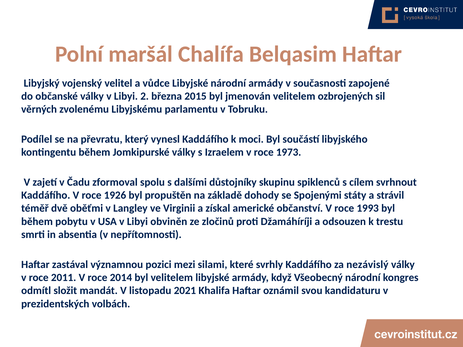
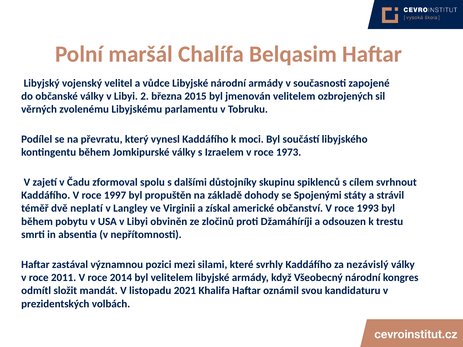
1926: 1926 -> 1997
oběťmi: oběťmi -> neplatí
